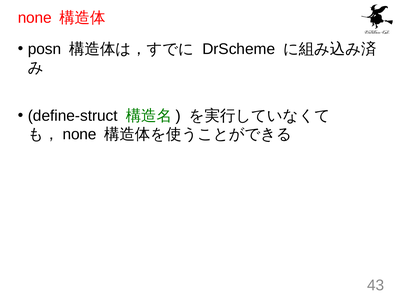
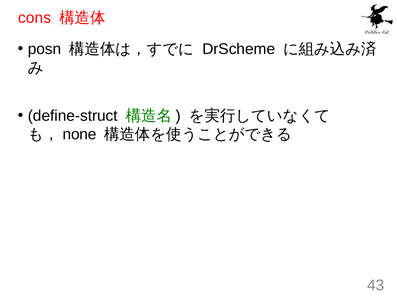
none at (35, 18): none -> cons
